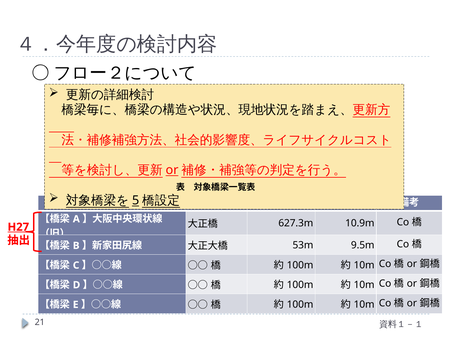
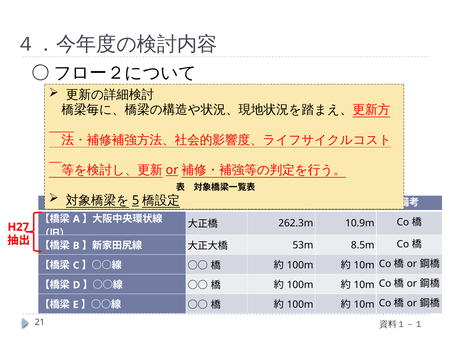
627.3m: 627.3m -> 262.3m
H27 underline: present -> none
9.5m: 9.5m -> 8.5m
